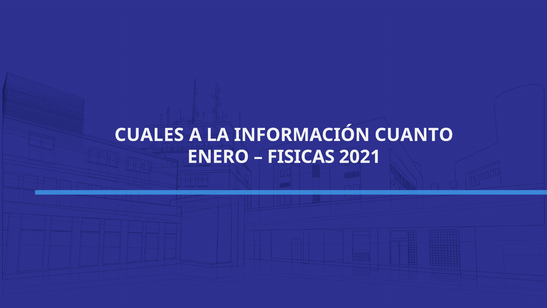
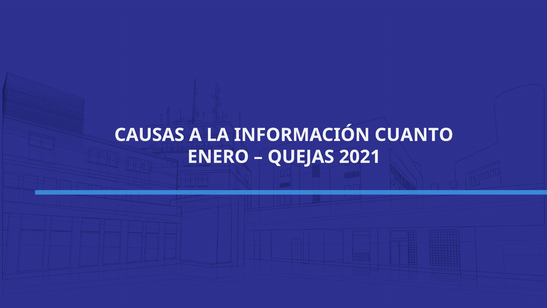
CUALES: CUALES -> CAUSAS
FISICAS: FISICAS -> QUEJAS
